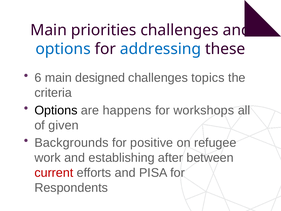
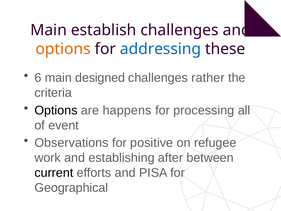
priorities: priorities -> establish
options at (63, 49) colour: blue -> orange
topics: topics -> rather
workshops: workshops -> processing
given: given -> event
Backgrounds: Backgrounds -> Observations
current colour: red -> black
Respondents: Respondents -> Geographical
